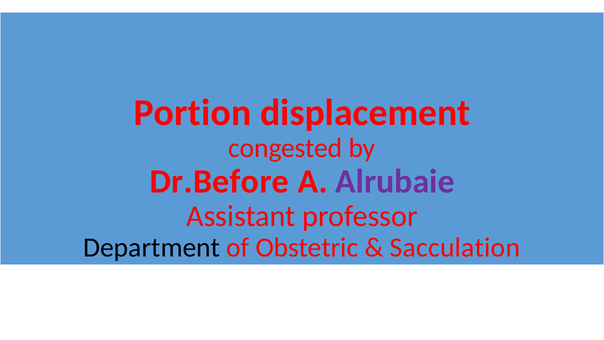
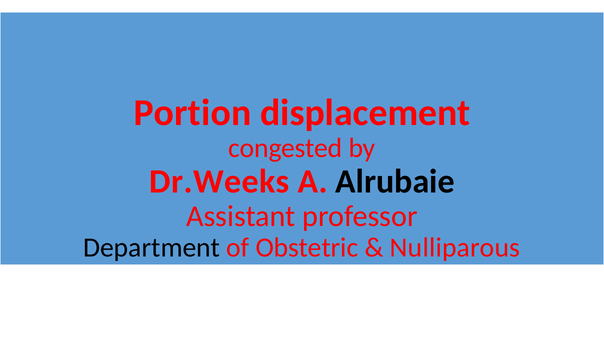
Dr.Before: Dr.Before -> Dr.Weeks
Alrubaie colour: purple -> black
Sacculation: Sacculation -> Nulliparous
